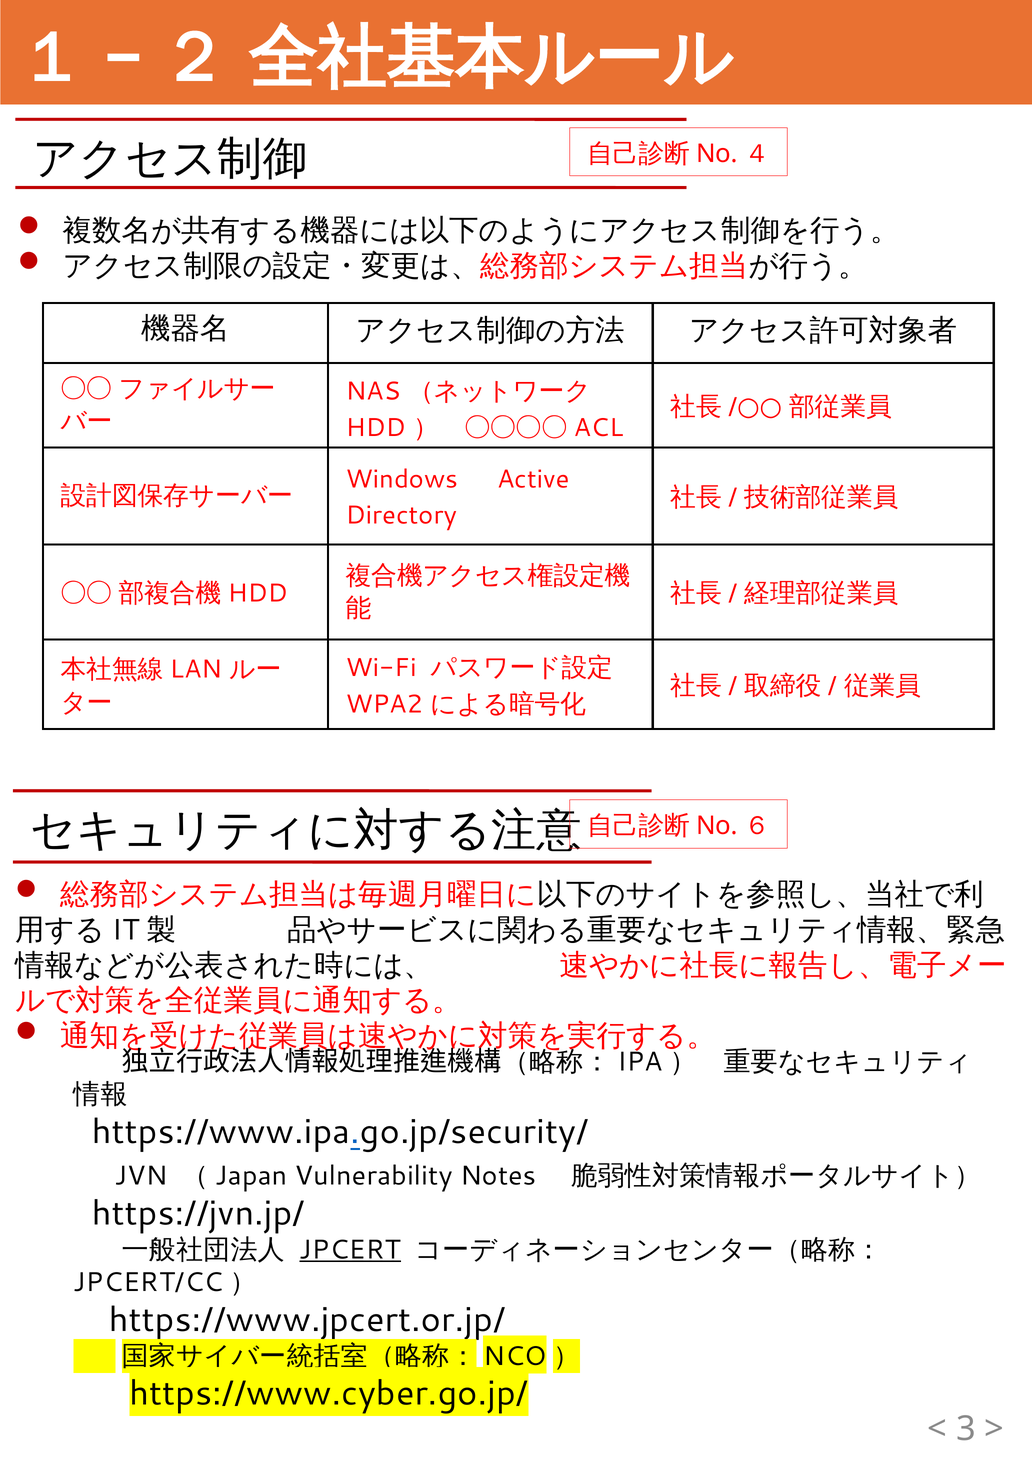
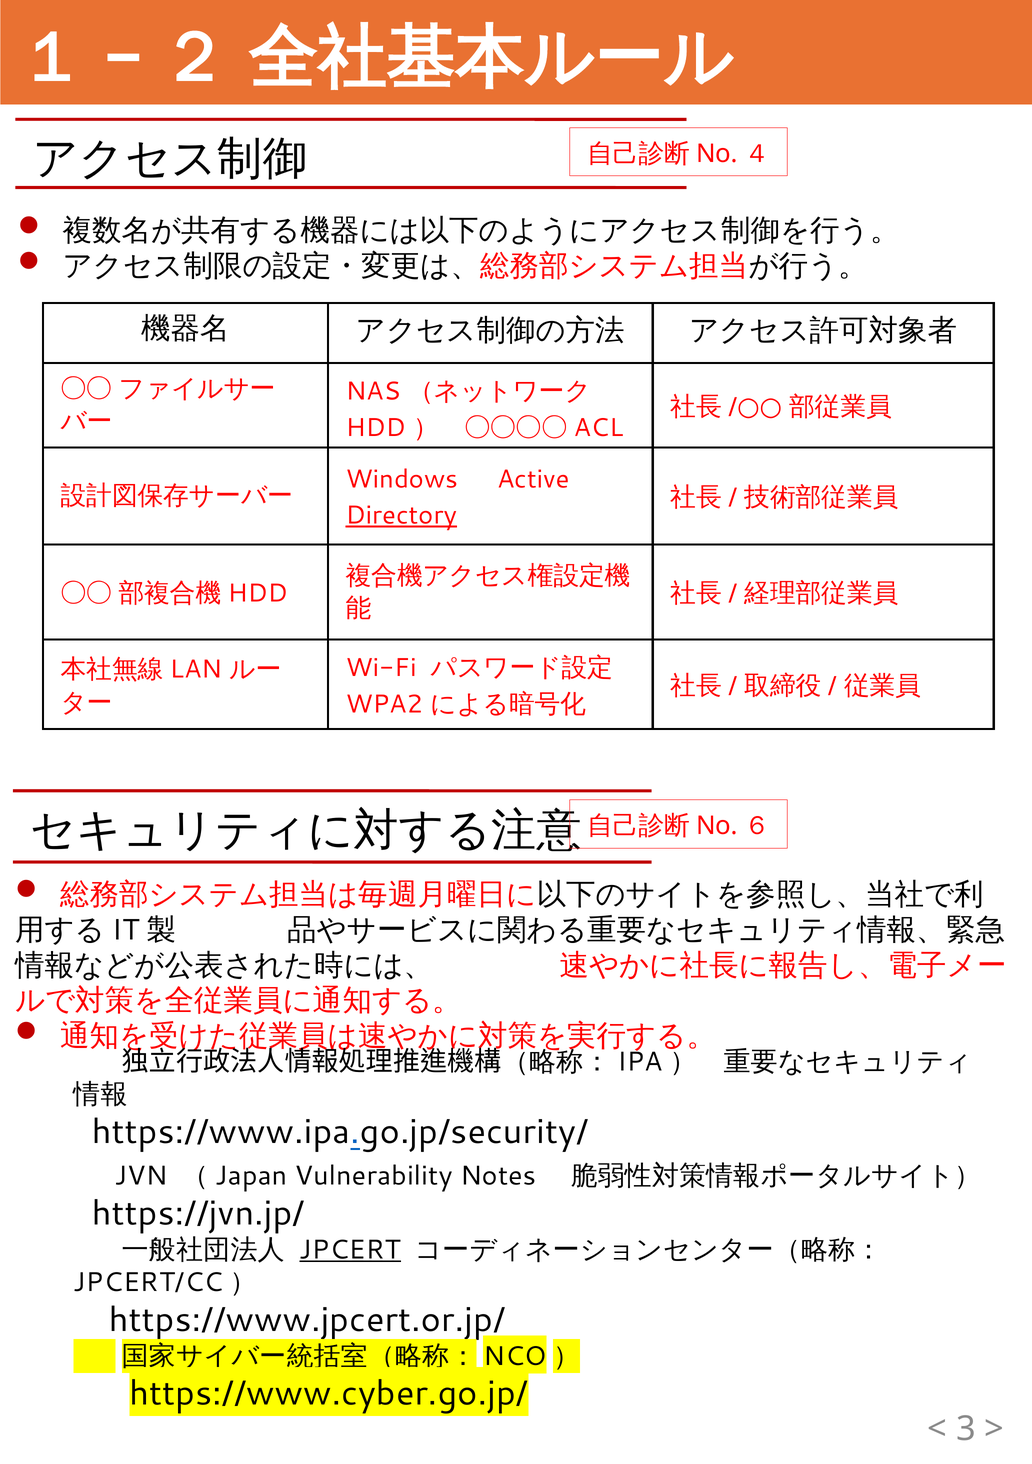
Directory underline: none -> present
